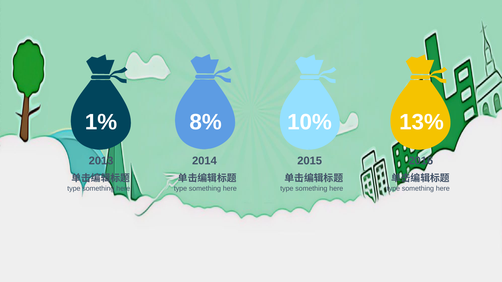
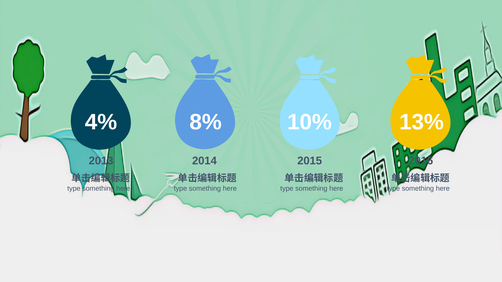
1%: 1% -> 4%
